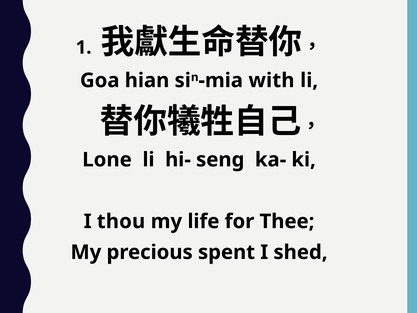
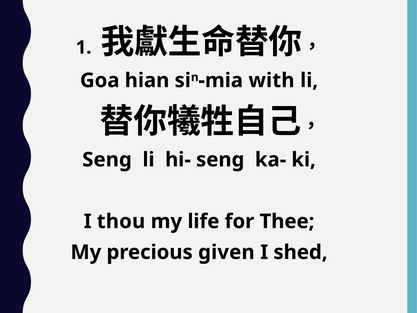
Lone at (107, 160): Lone -> Seng
spent: spent -> given
